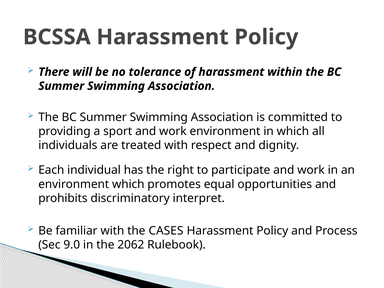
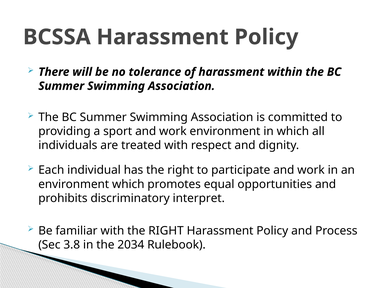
with the CASES: CASES -> RIGHT
9.0: 9.0 -> 3.8
2062: 2062 -> 2034
